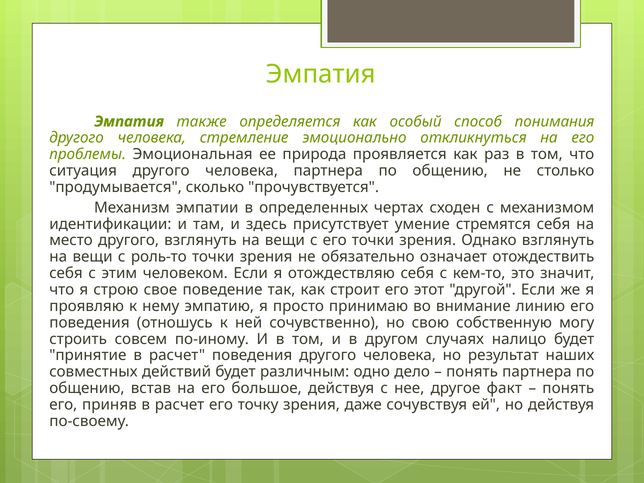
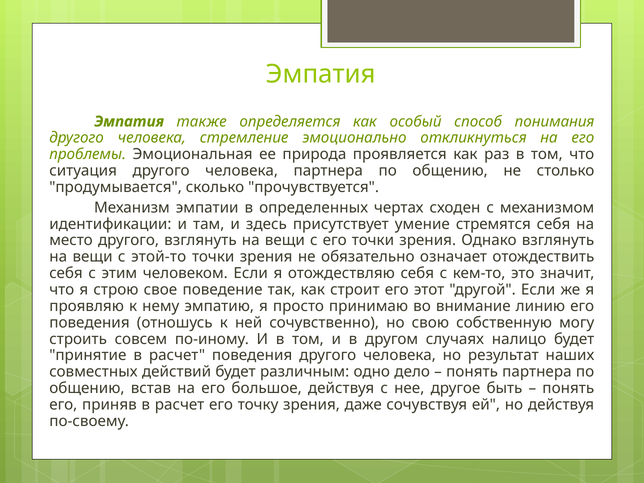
роль-то: роль-то -> этой-то
факт: факт -> быть
